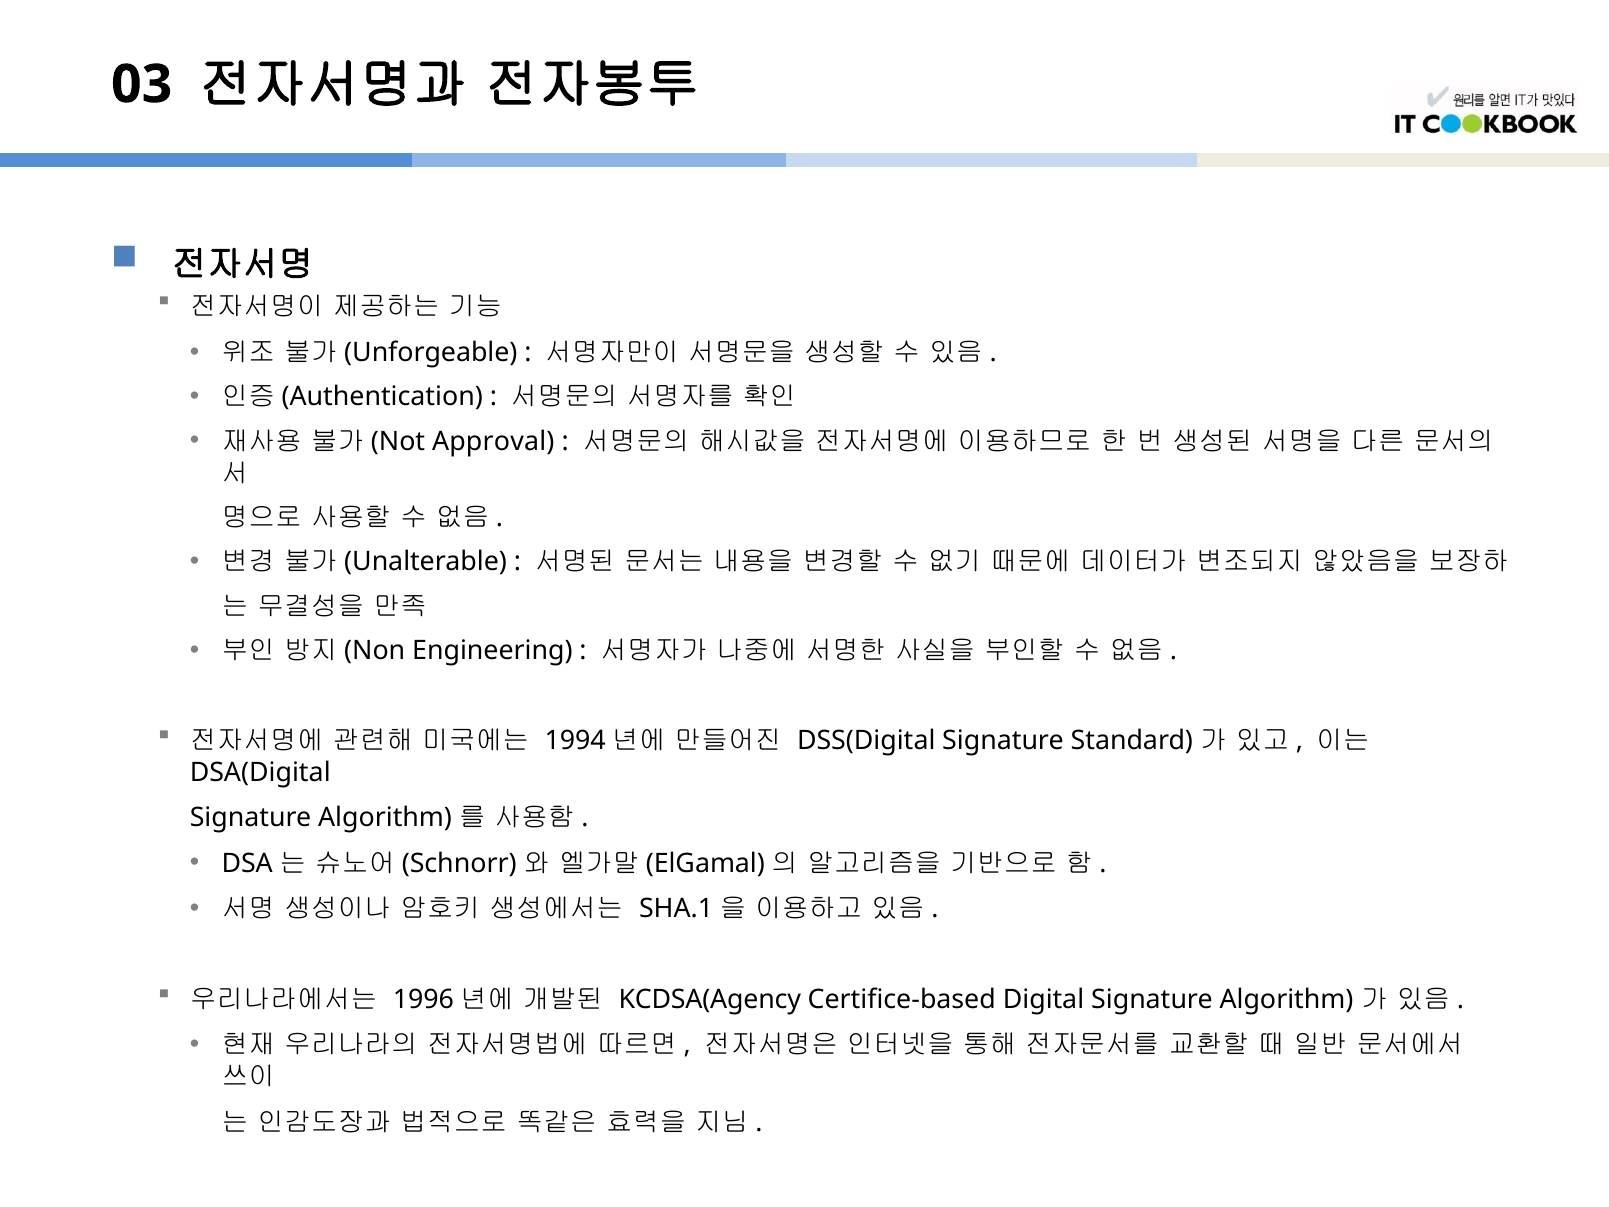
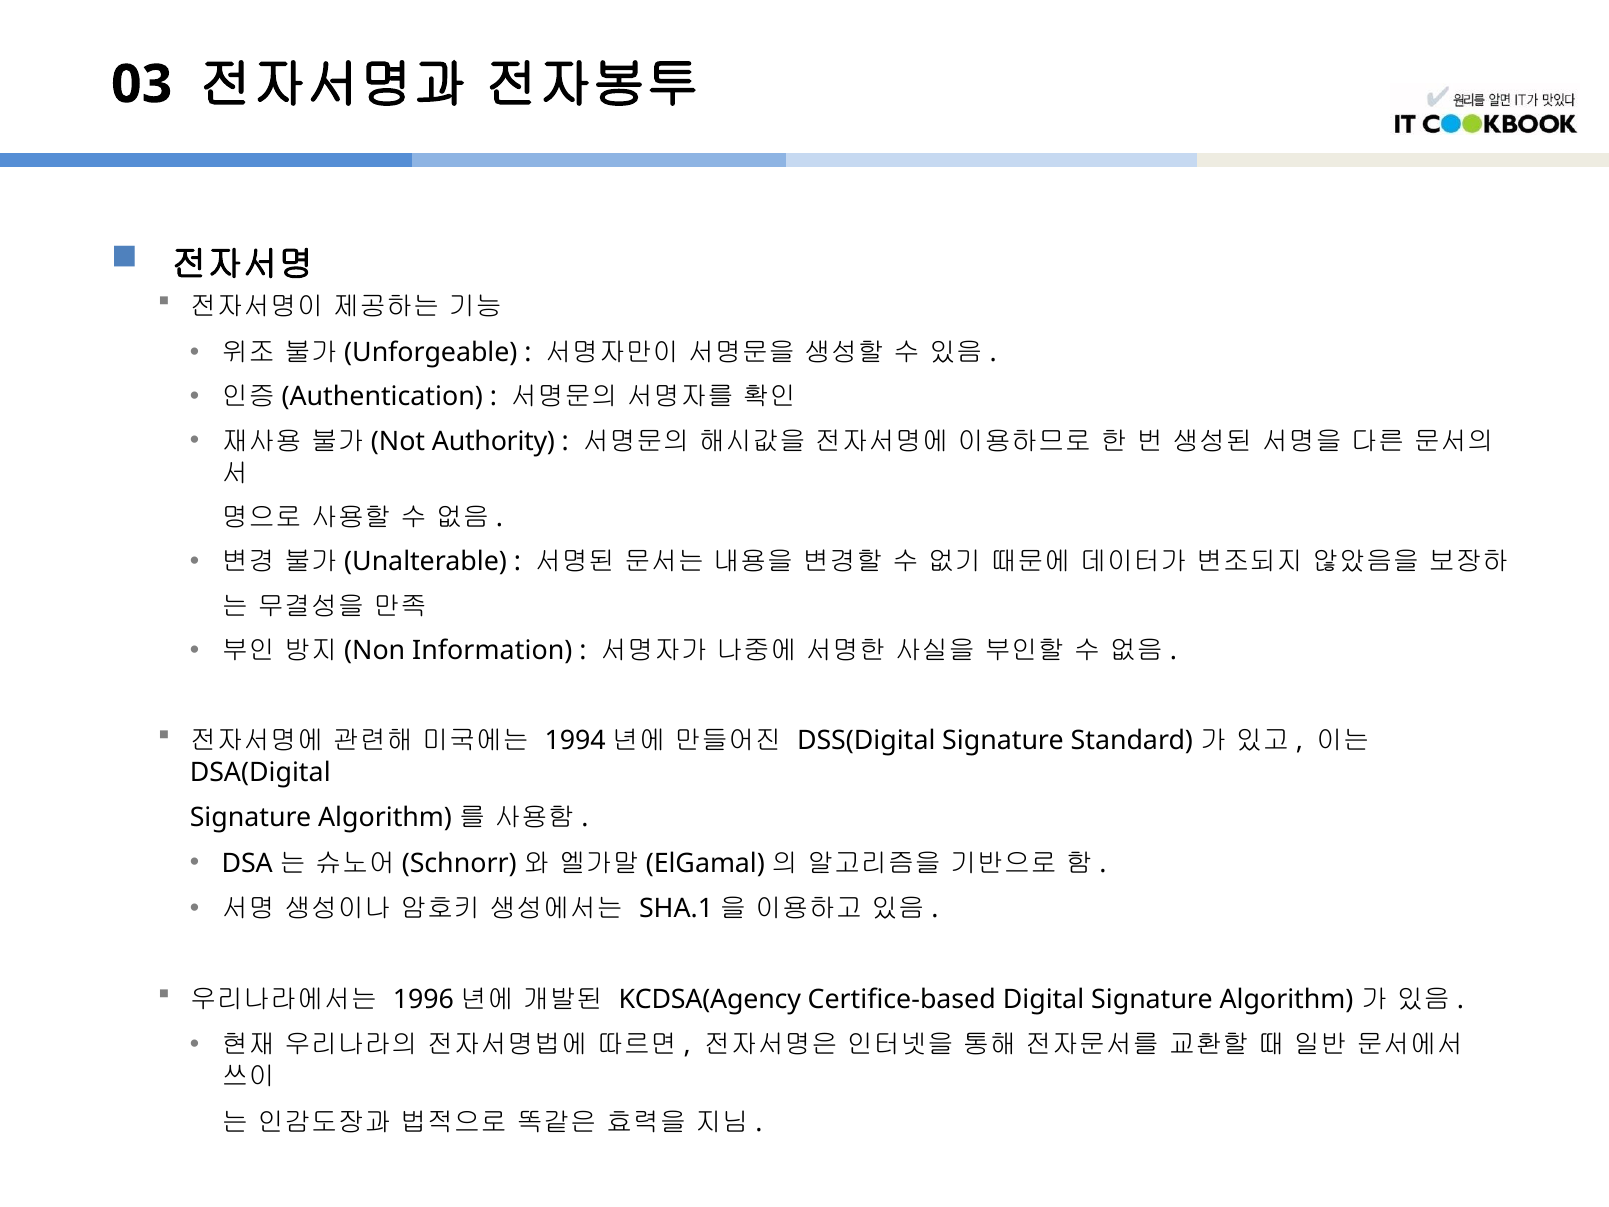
Approval: Approval -> Authority
Engineering: Engineering -> Information
